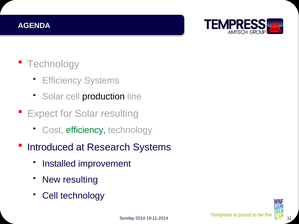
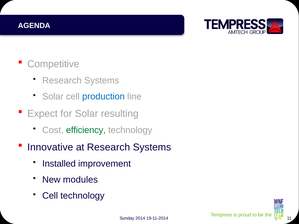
Technology at (53, 64): Technology -> Competitive
Efficiency at (62, 81): Efficiency -> Research
production colour: black -> blue
Introduced: Introduced -> Innovative
New resulting: resulting -> modules
